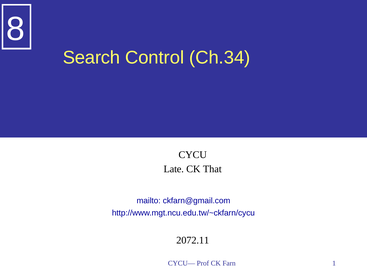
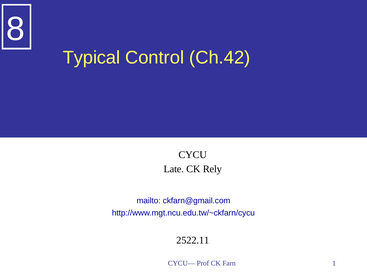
Search: Search -> Typical
Ch.34: Ch.34 -> Ch.42
That: That -> Rely
2072.11: 2072.11 -> 2522.11
